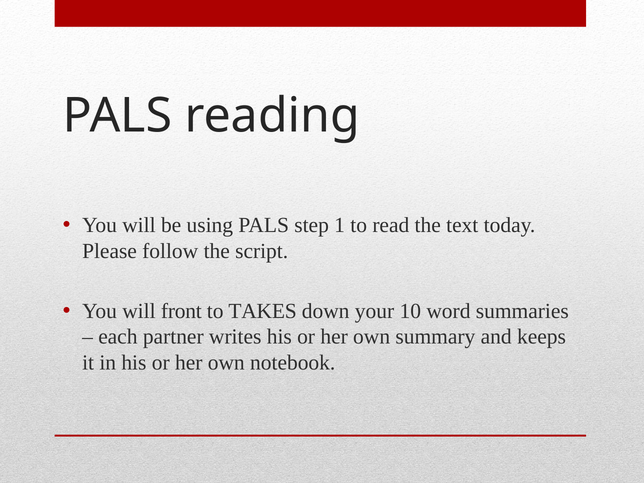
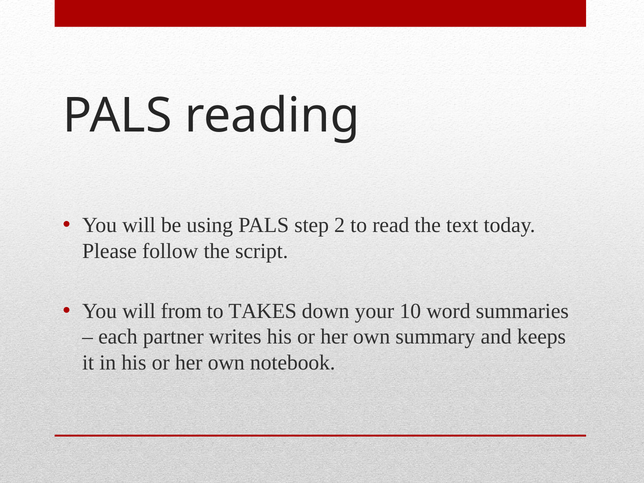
1: 1 -> 2
front: front -> from
